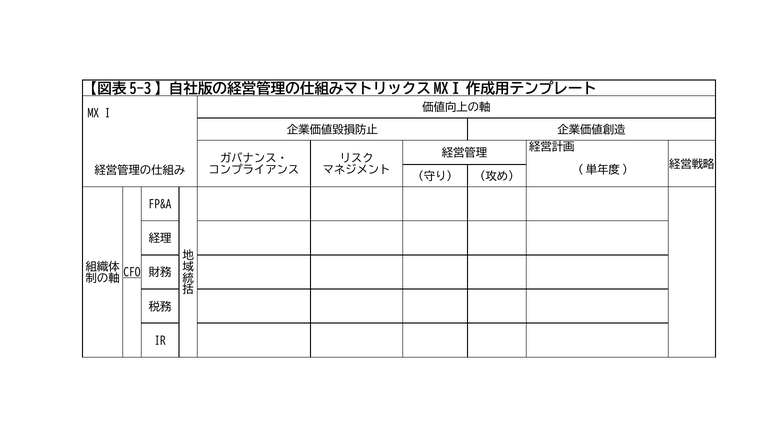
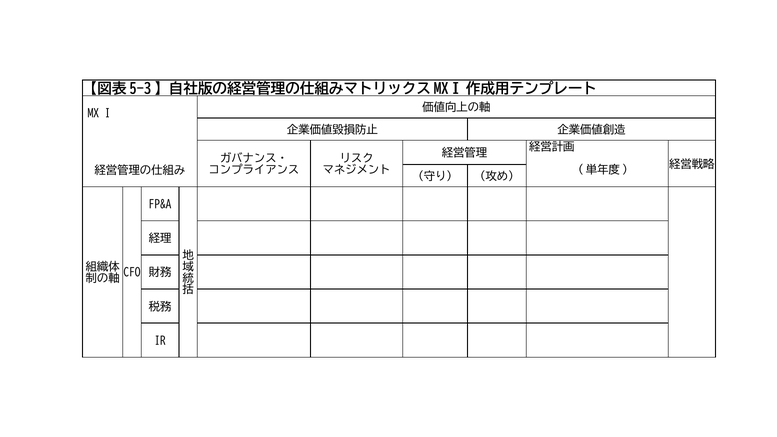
CFO underline: present -> none
